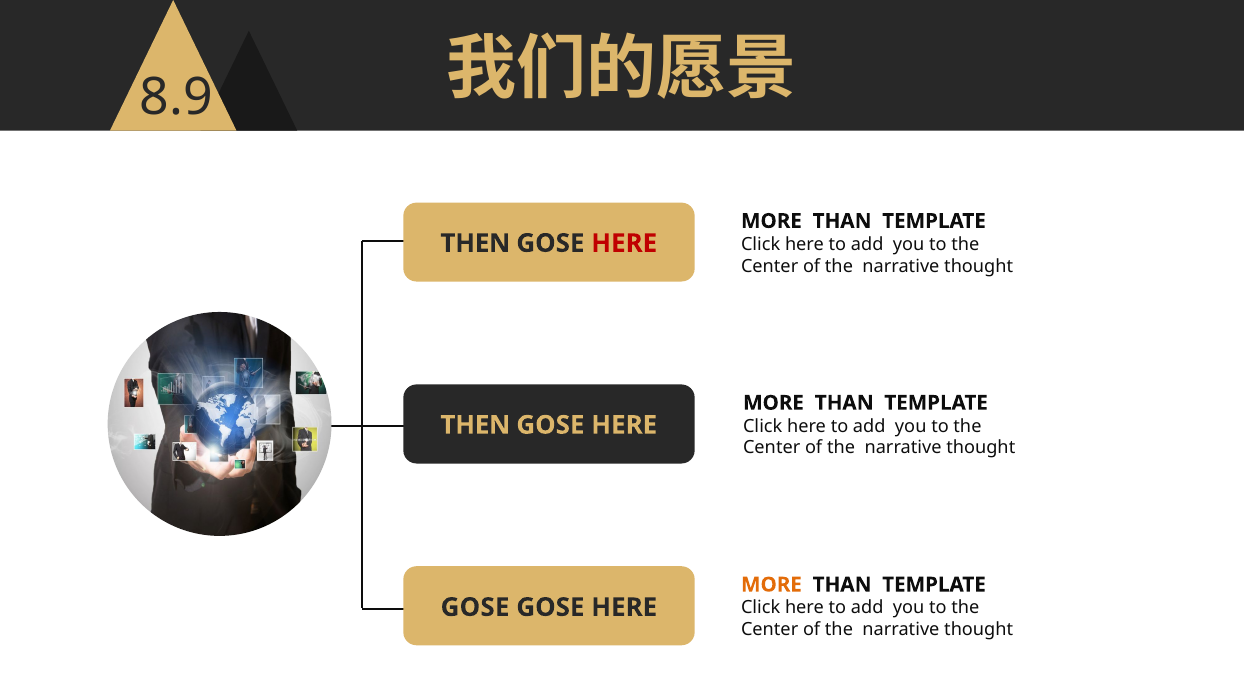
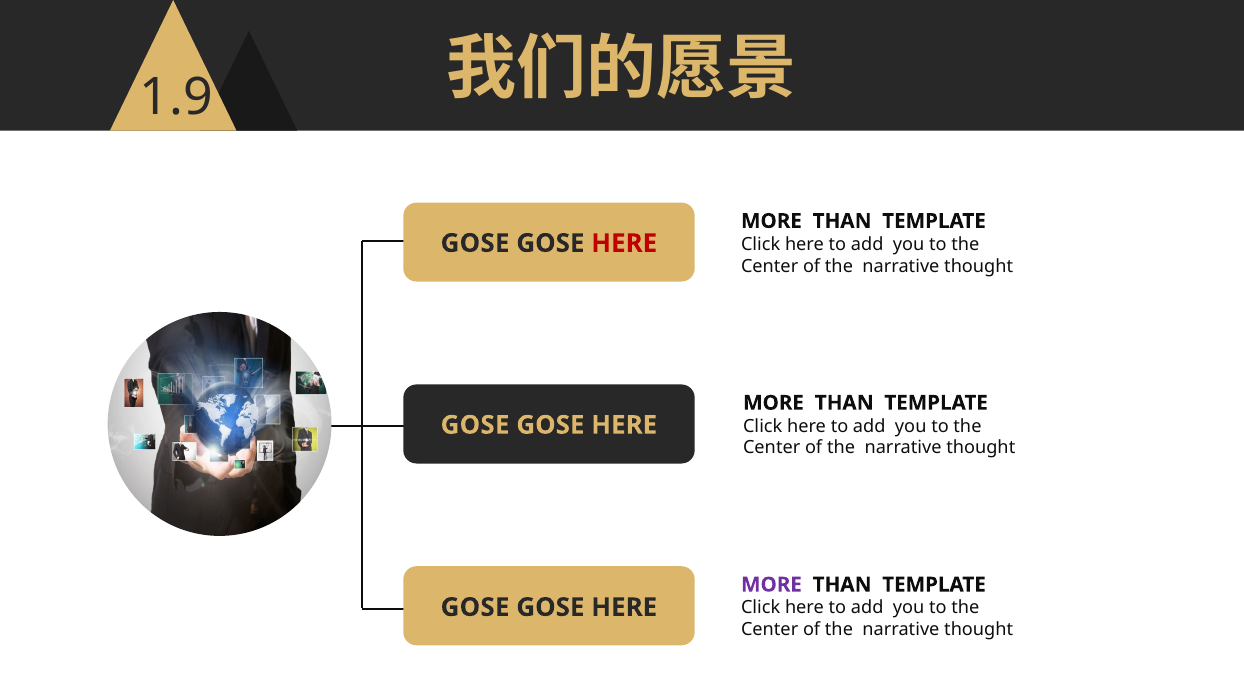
8.9: 8.9 -> 1.9
THEN at (475, 243): THEN -> GOSE
THEN at (475, 425): THEN -> GOSE
MORE at (771, 584) colour: orange -> purple
